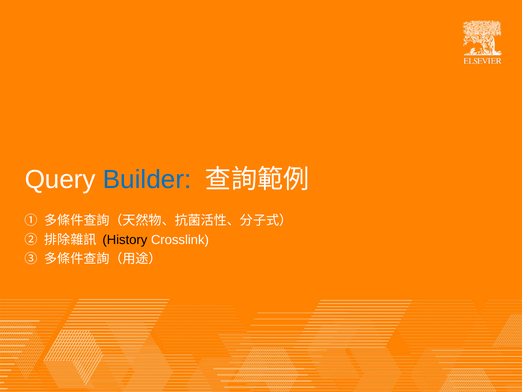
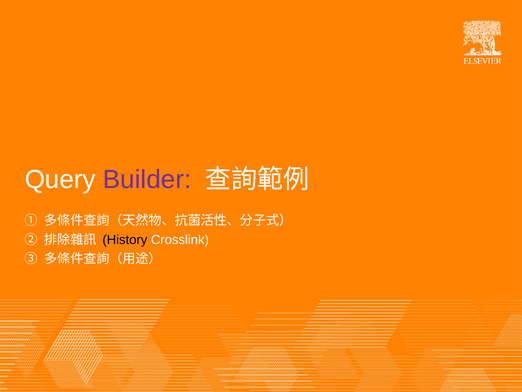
Builder colour: blue -> purple
